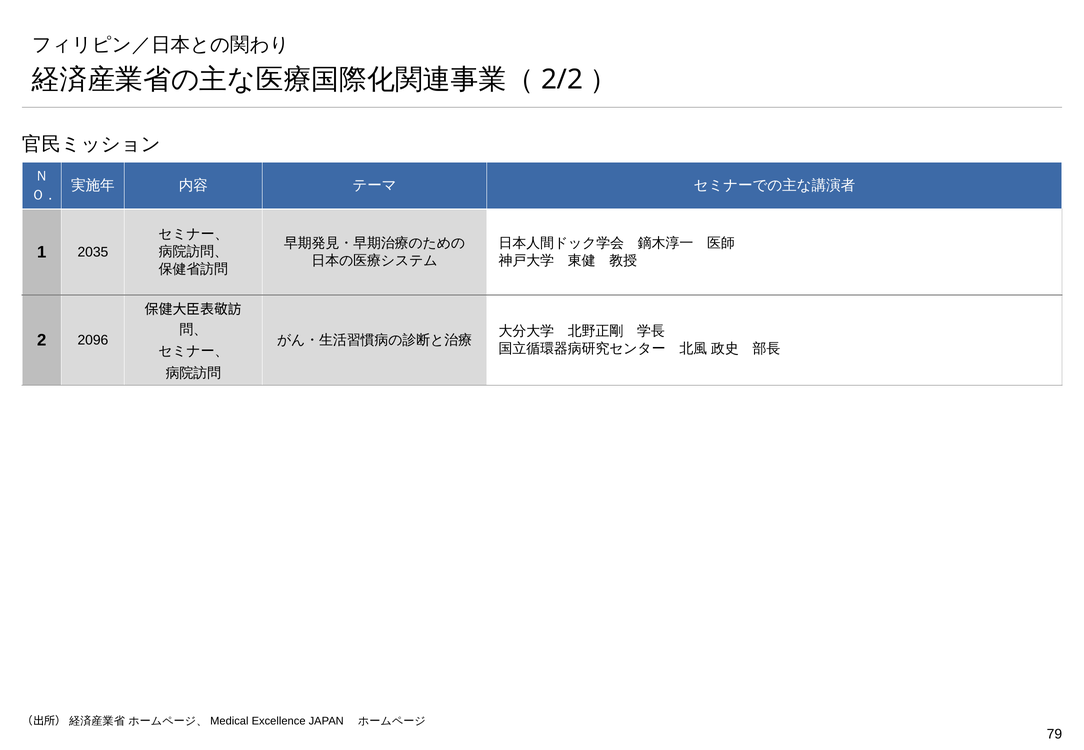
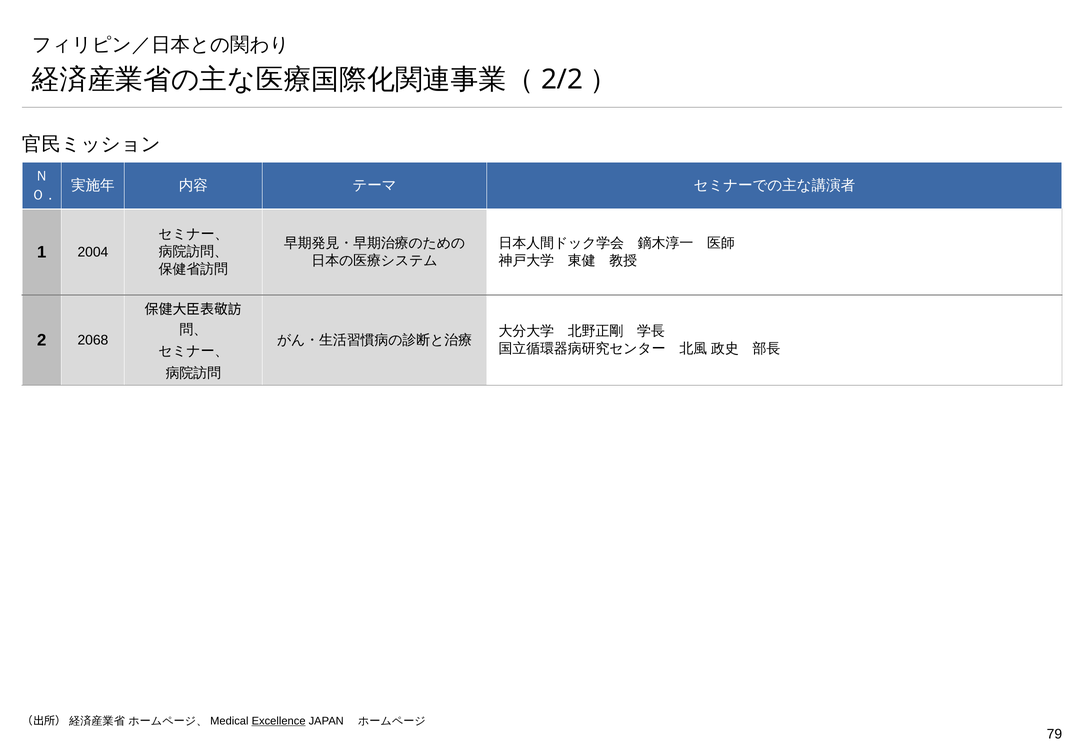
2035: 2035 -> 2004
2096: 2096 -> 2068
Excellence underline: none -> present
